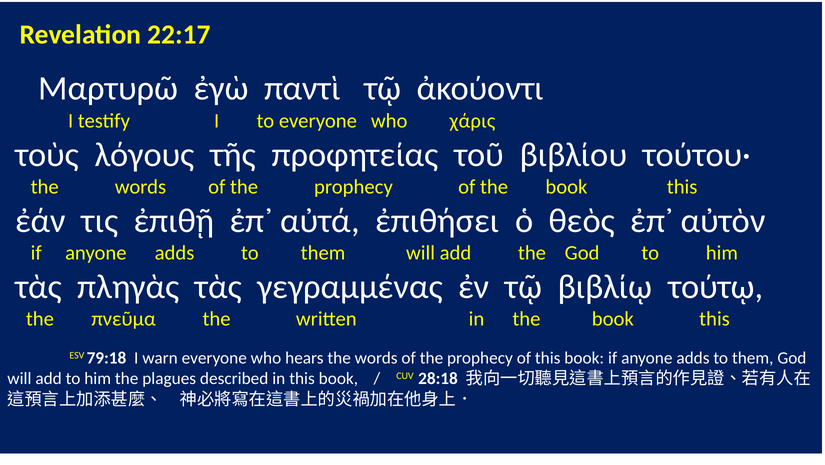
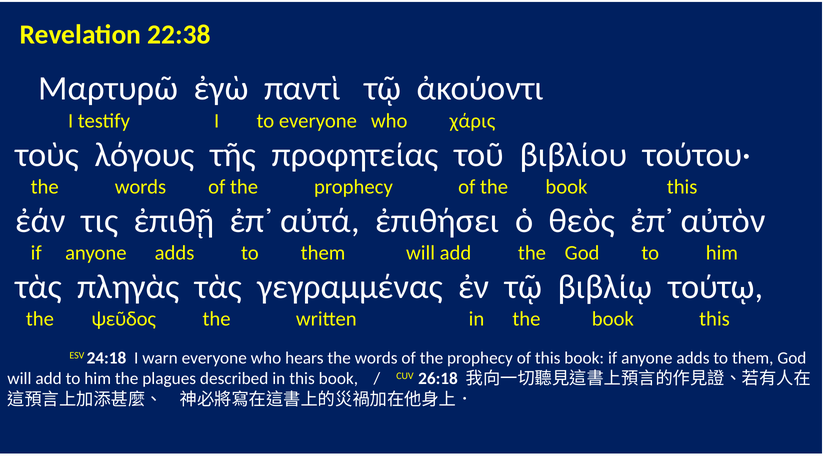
22:17: 22:17 -> 22:38
πνεῦμα: πνεῦμα -> ψεῦδος
79:18: 79:18 -> 24:18
28:18: 28:18 -> 26:18
